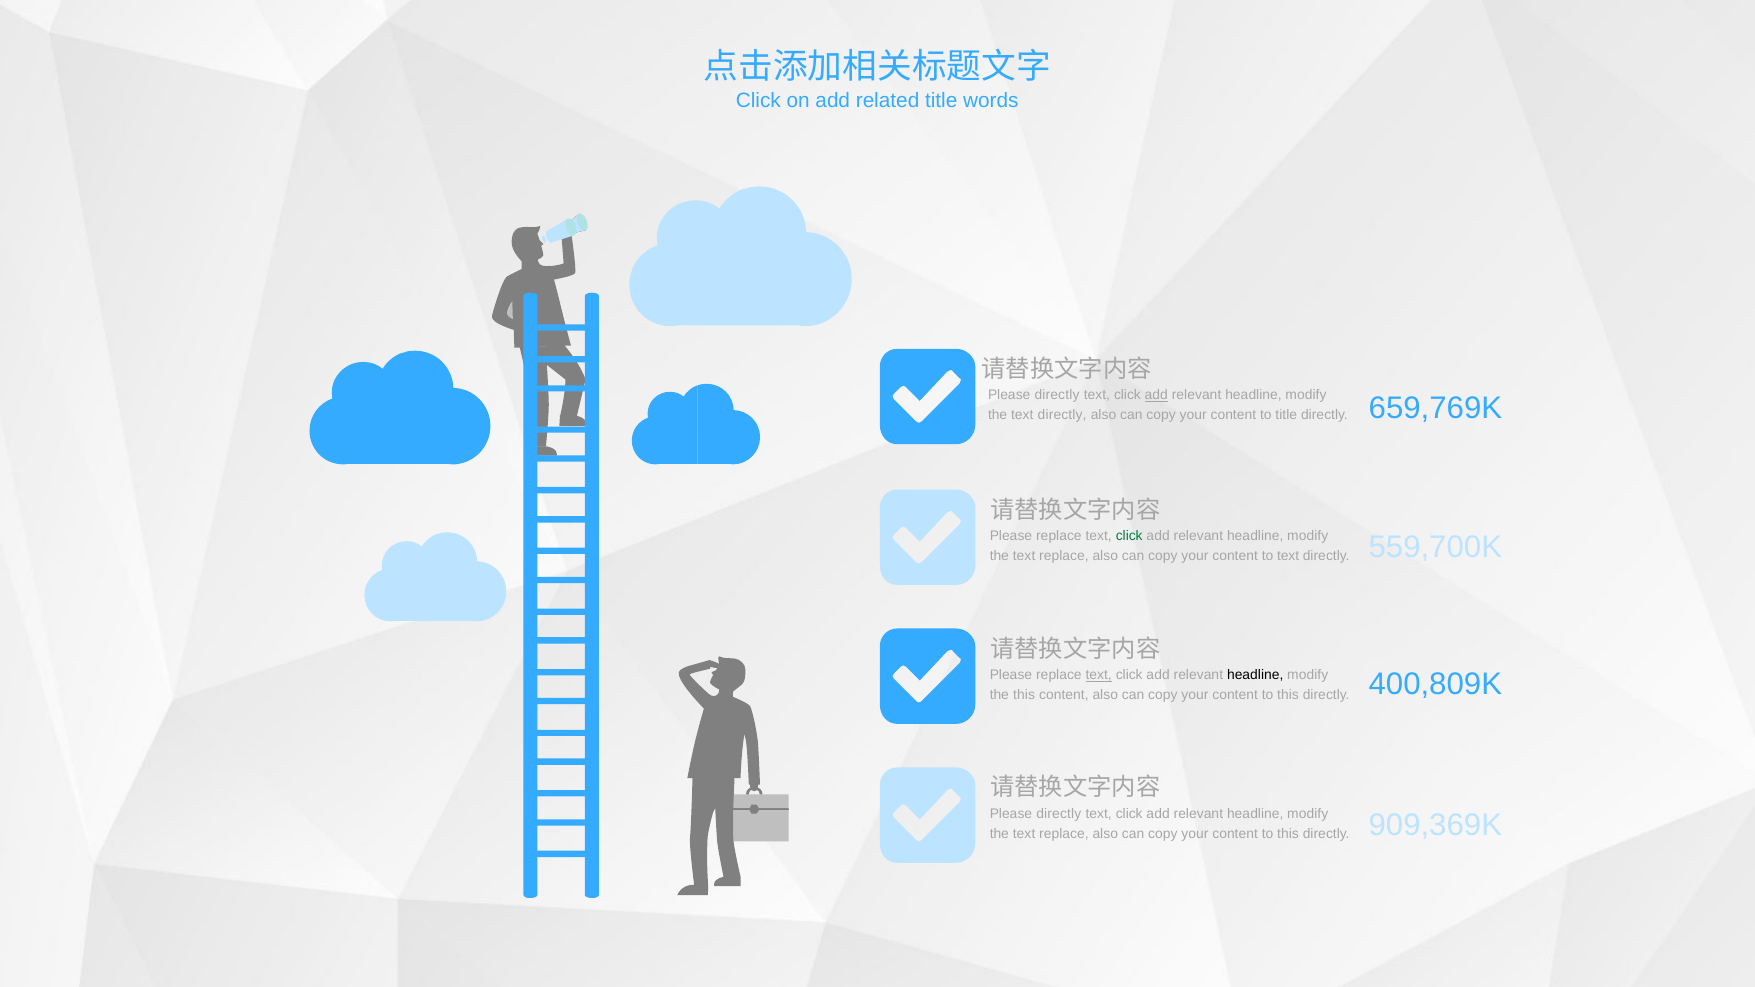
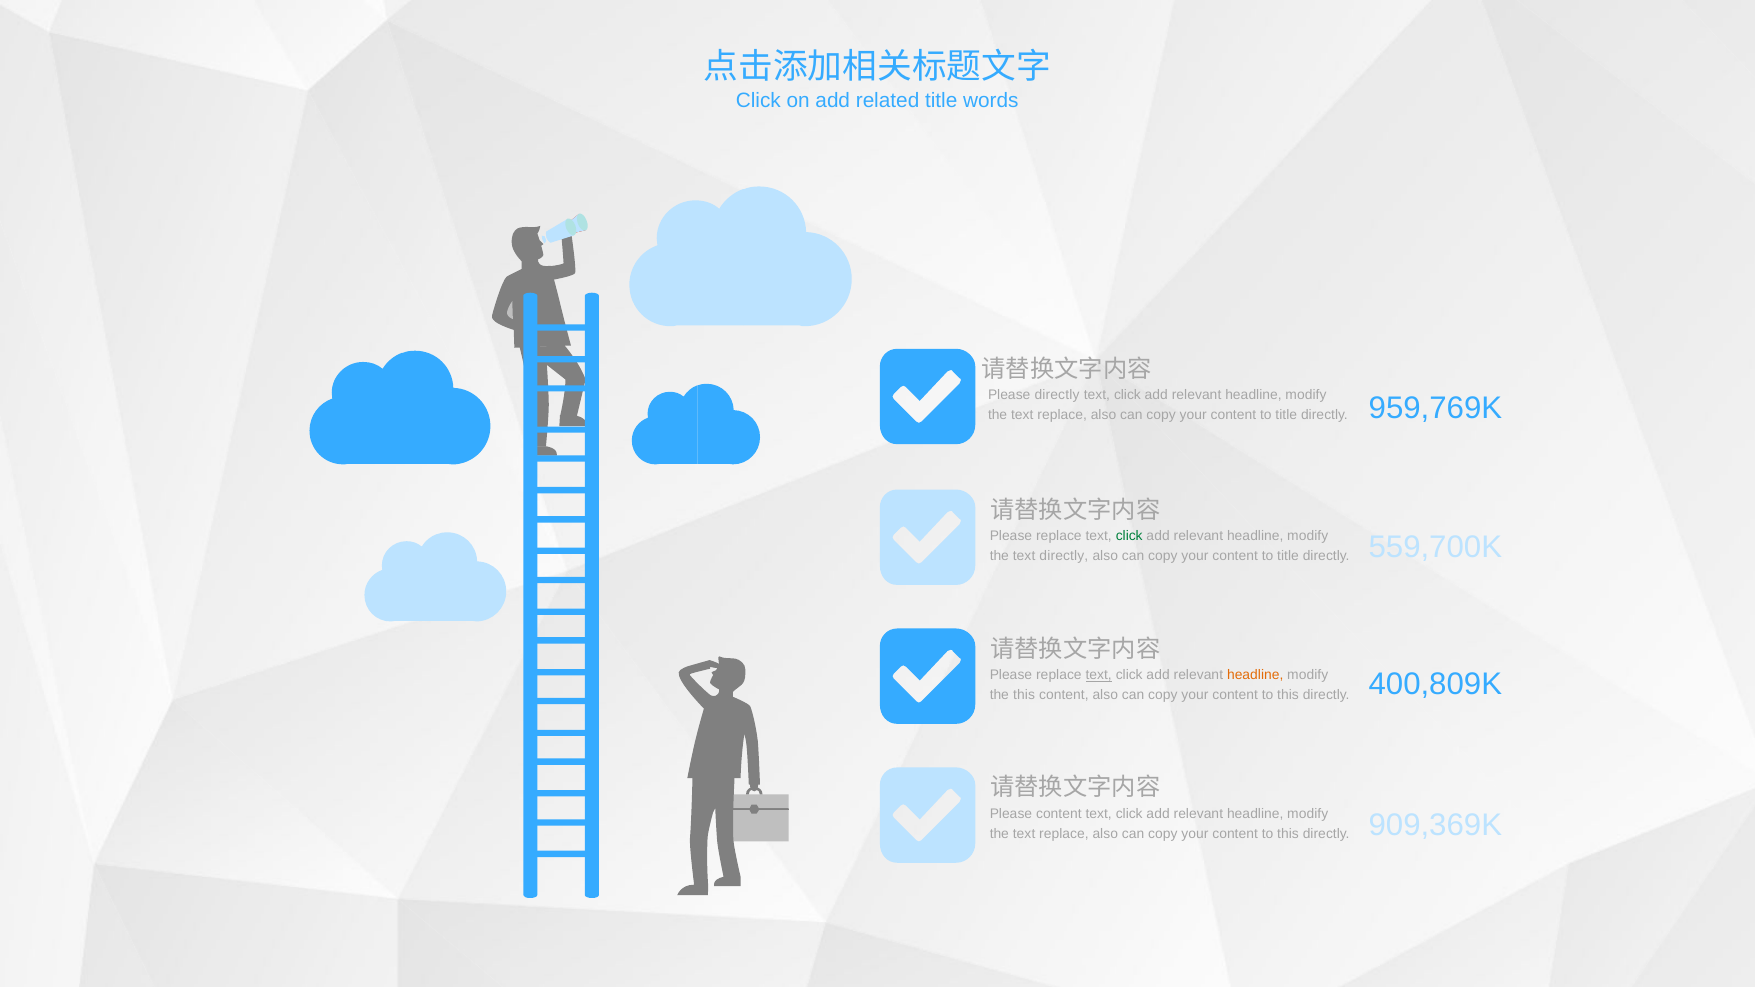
add at (1156, 395) underline: present -> none
directly at (1062, 415): directly -> replace
659,769K: 659,769K -> 959,769K
replace at (1064, 556): replace -> directly
text at (1288, 556): text -> title
headline at (1255, 675) colour: black -> orange
directly at (1059, 814): directly -> content
